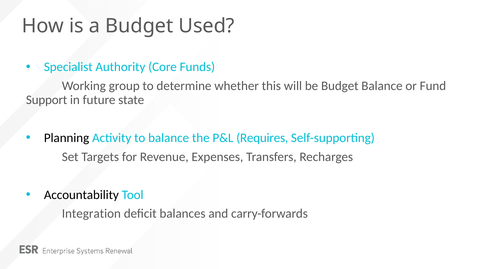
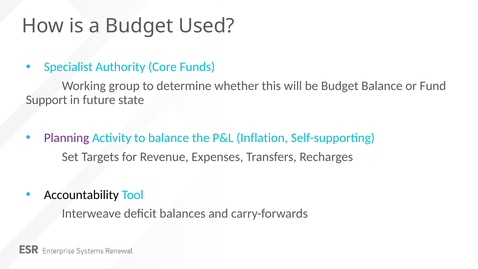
Planning colour: black -> purple
Requires: Requires -> Inflation
Integration: Integration -> Interweave
